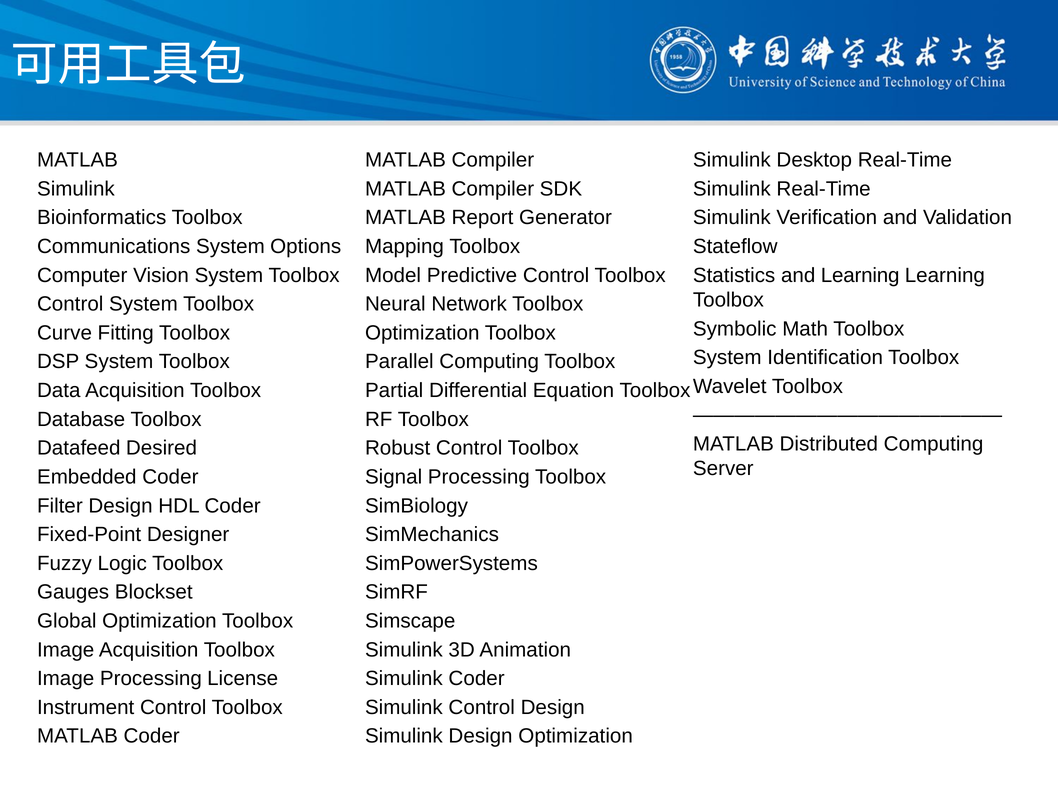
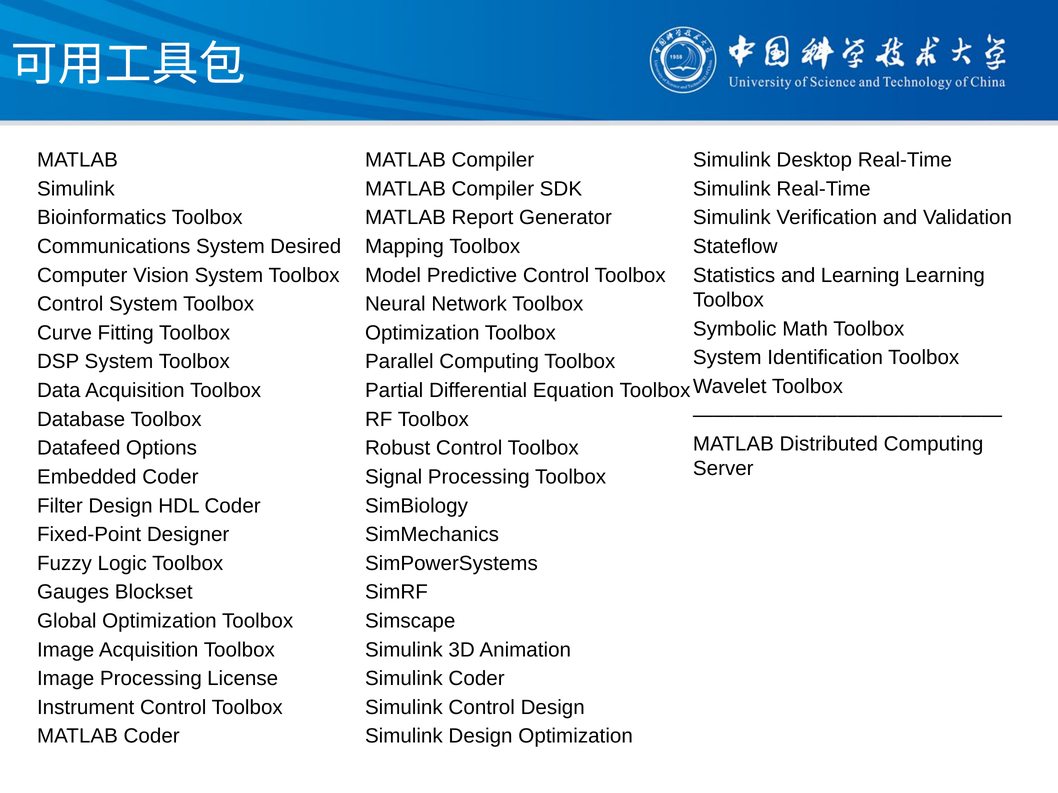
Options: Options -> Desired
Desired: Desired -> Options
